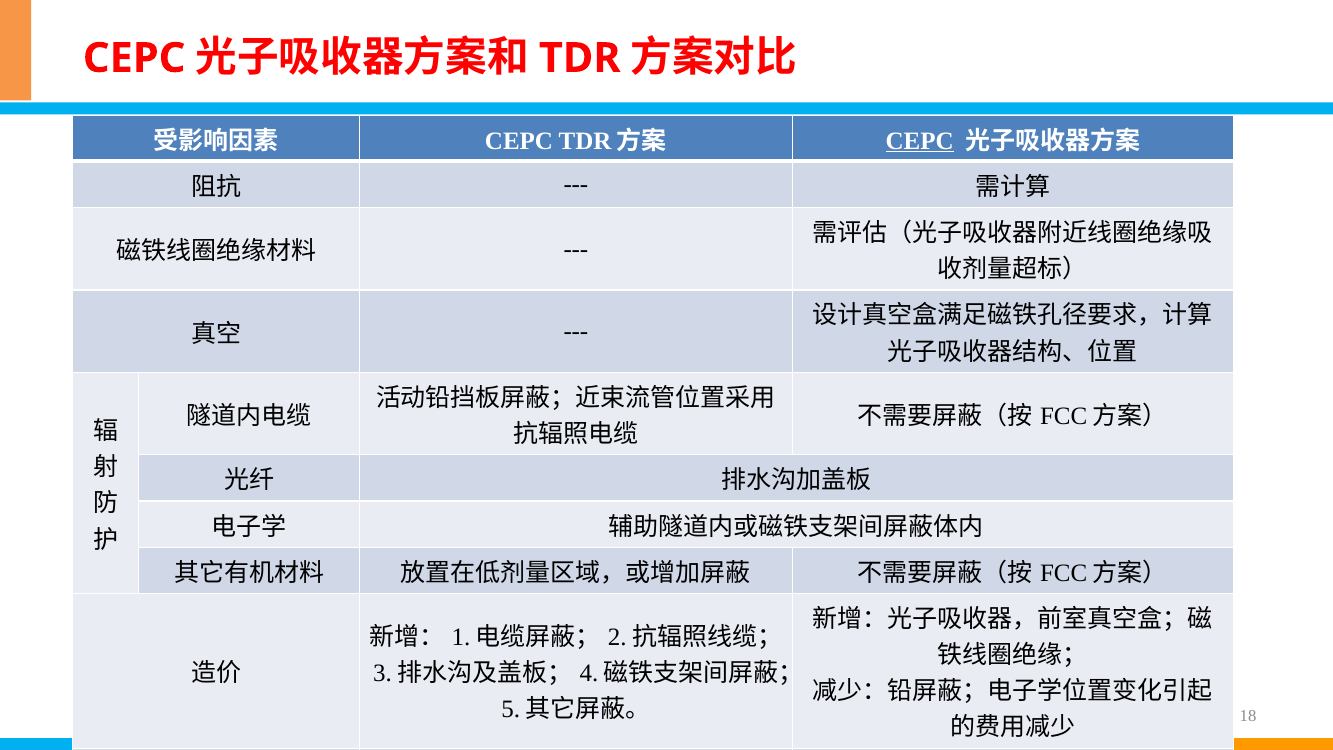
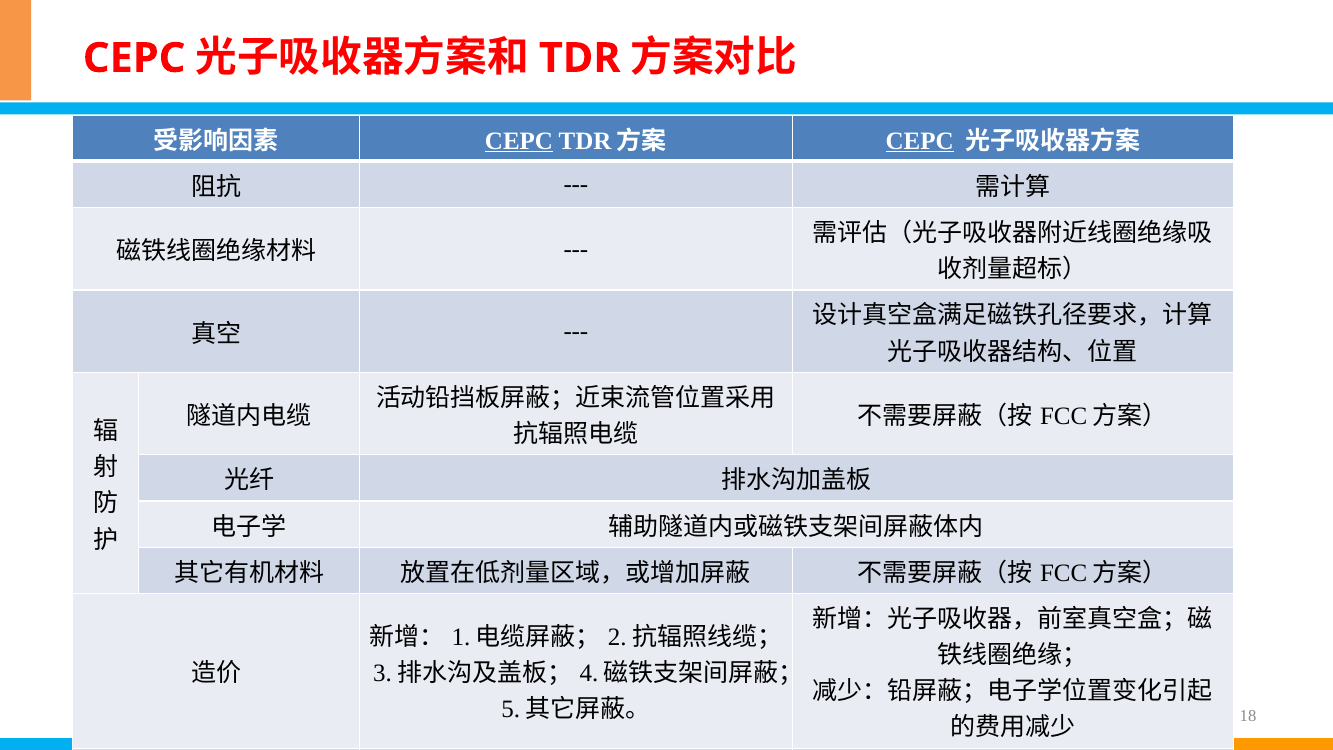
CEPC at (519, 141) underline: none -> present
